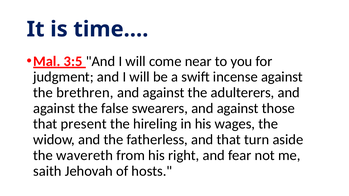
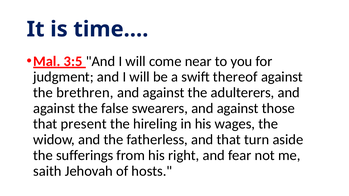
incense: incense -> thereof
wavereth: wavereth -> sufferings
